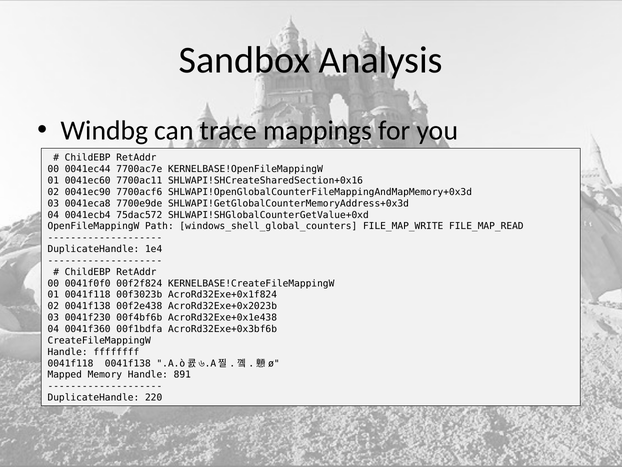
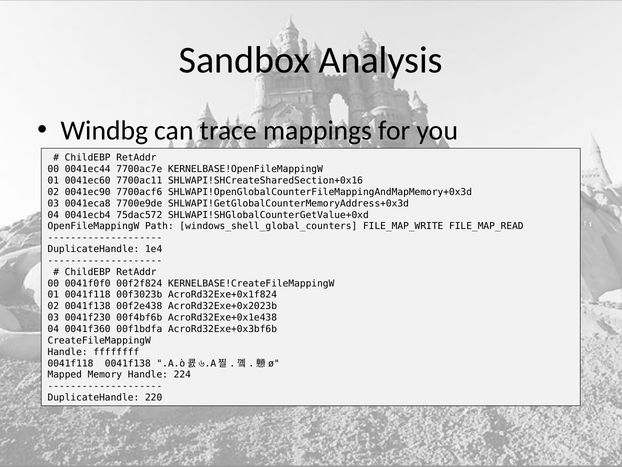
891: 891 -> 224
